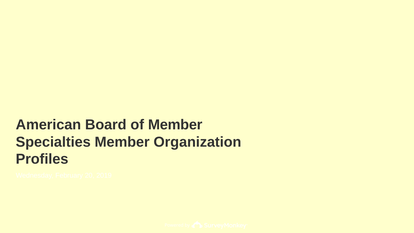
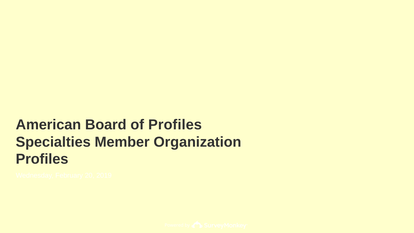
of Member: Member -> Profiles
